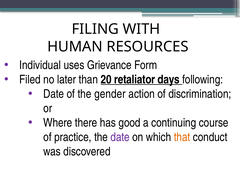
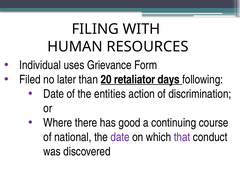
gender: gender -> entities
practice: practice -> national
that colour: orange -> purple
